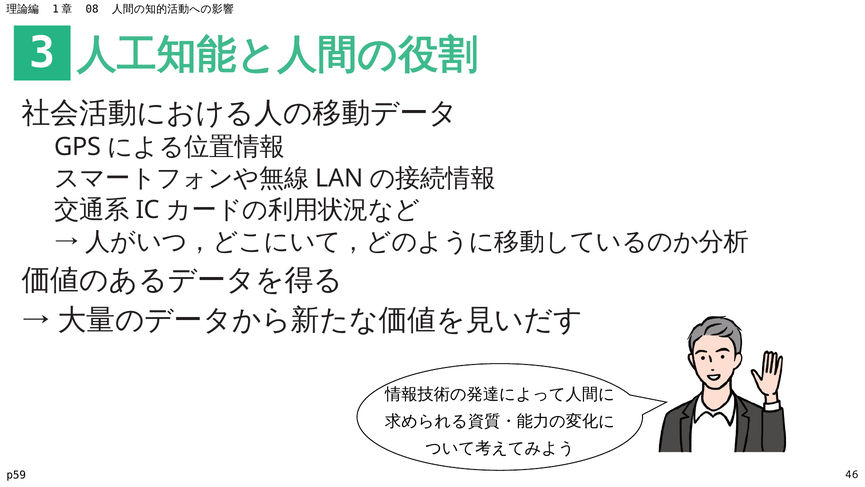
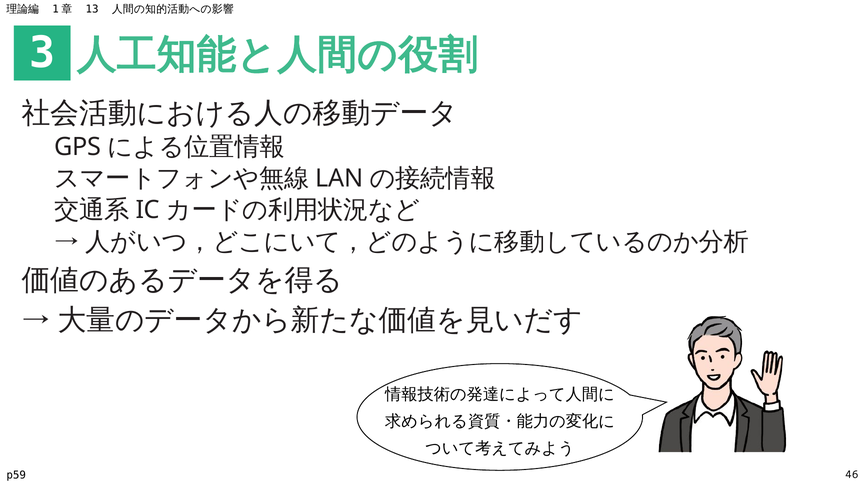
08: 08 -> 13
